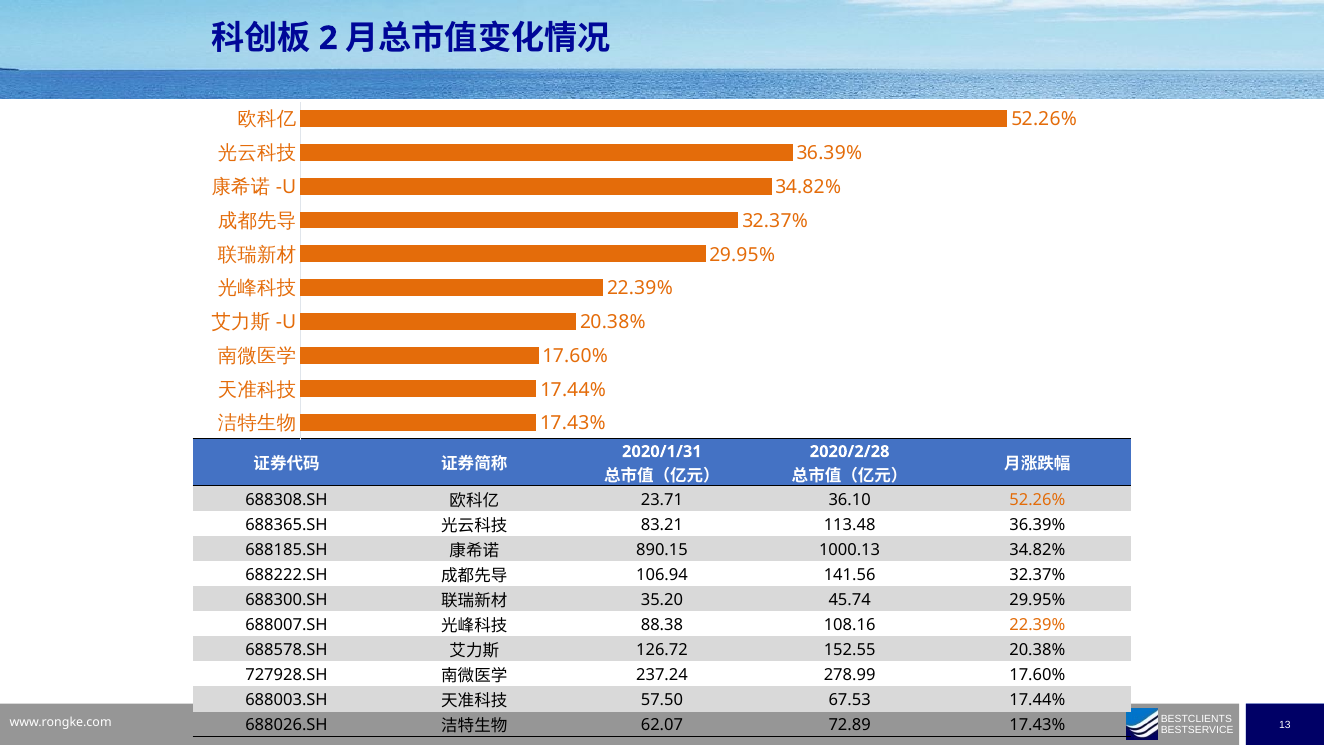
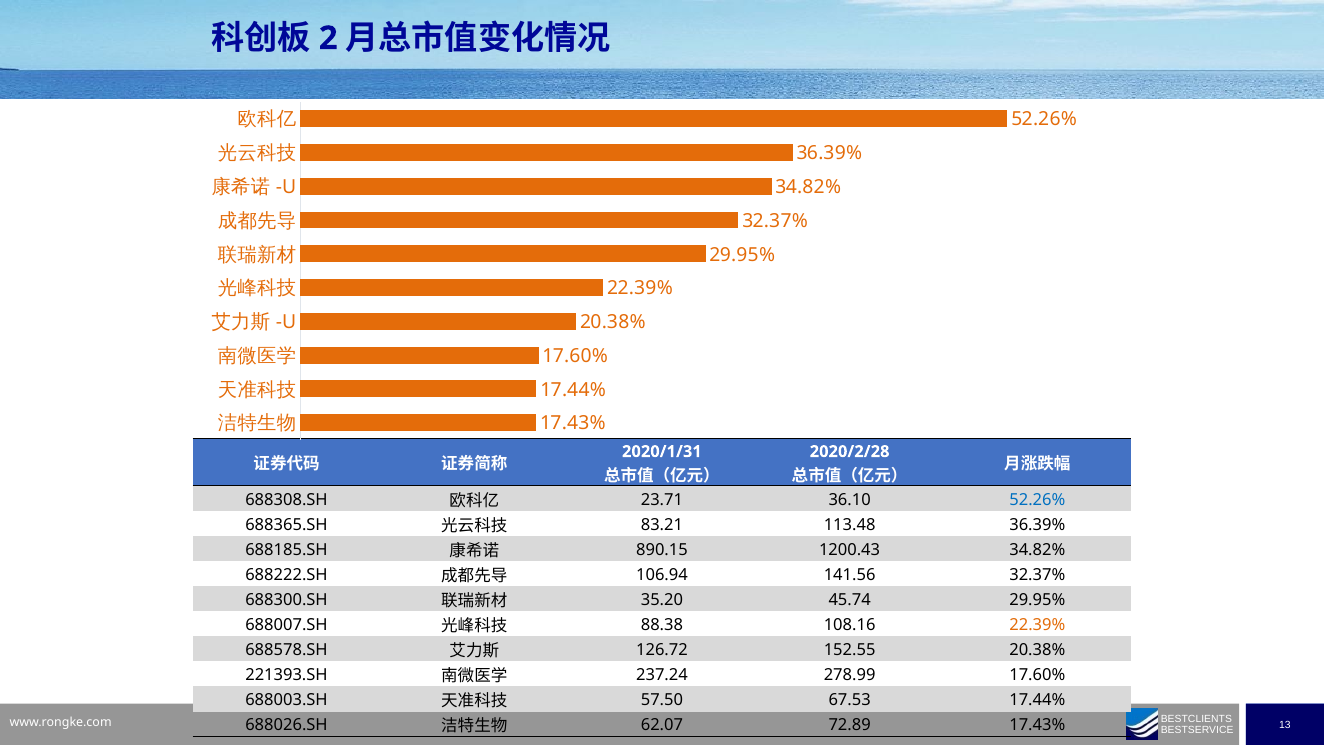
52.26% at (1037, 500) colour: orange -> blue
1000.13: 1000.13 -> 1200.43
727928.SH: 727928.SH -> 221393.SH
